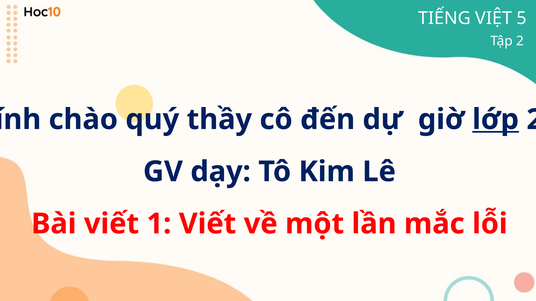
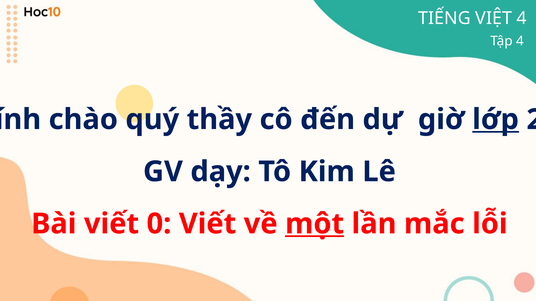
VIỆT 5: 5 -> 4
Tập 2: 2 -> 4
1: 1 -> 0
một underline: none -> present
